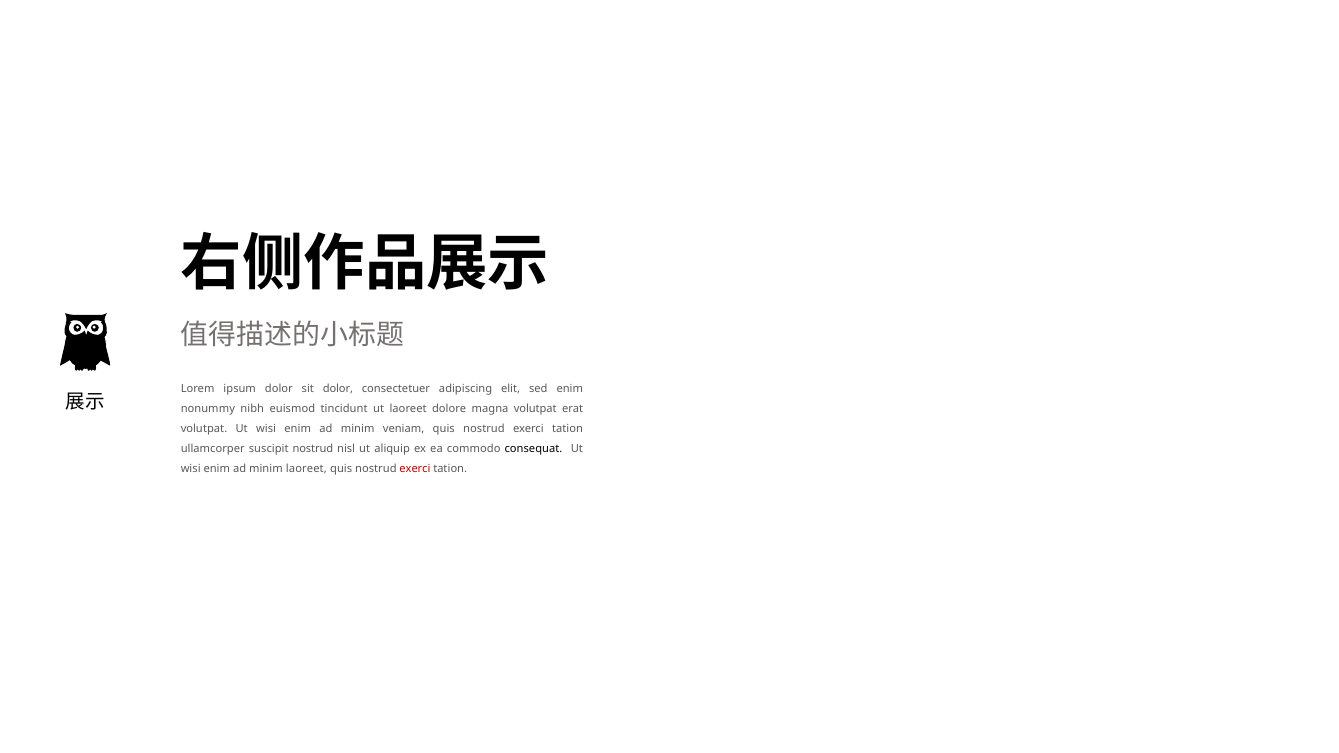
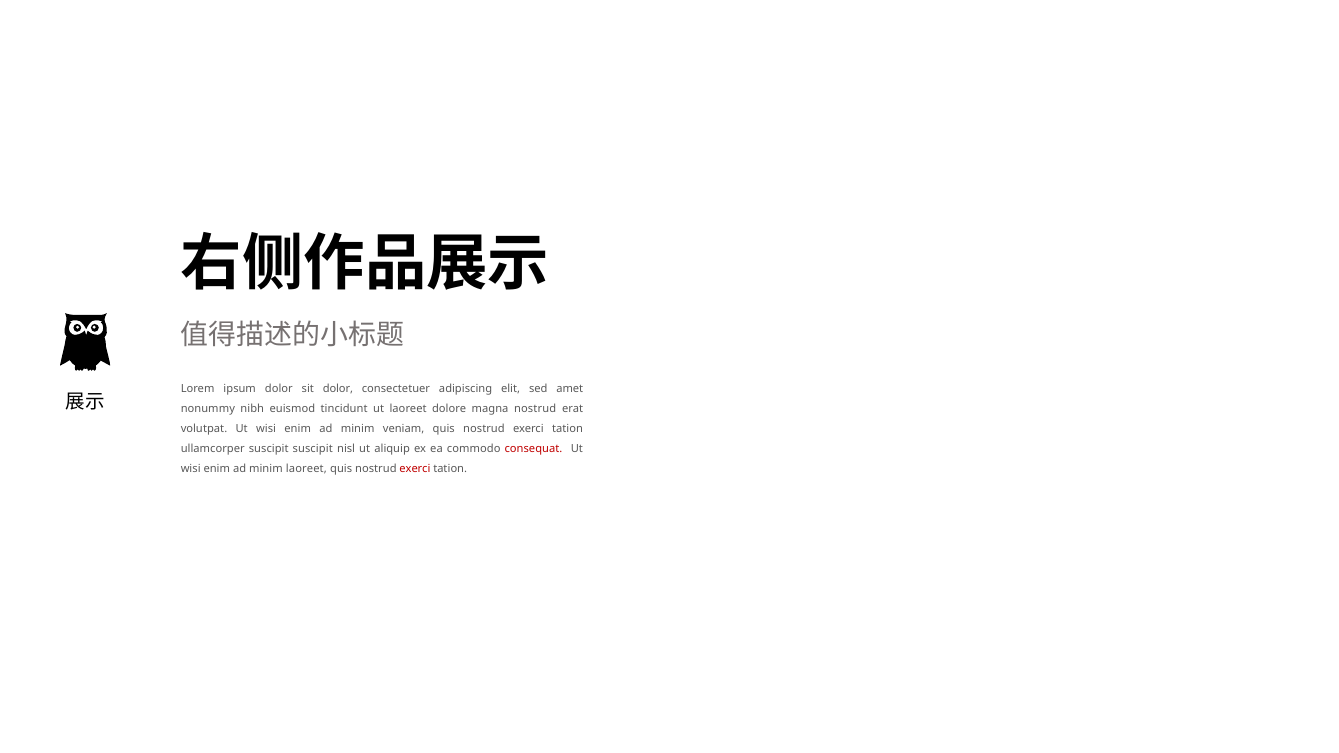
sed enim: enim -> amet
magna volutpat: volutpat -> nostrud
suscipit nostrud: nostrud -> suscipit
consequat colour: black -> red
